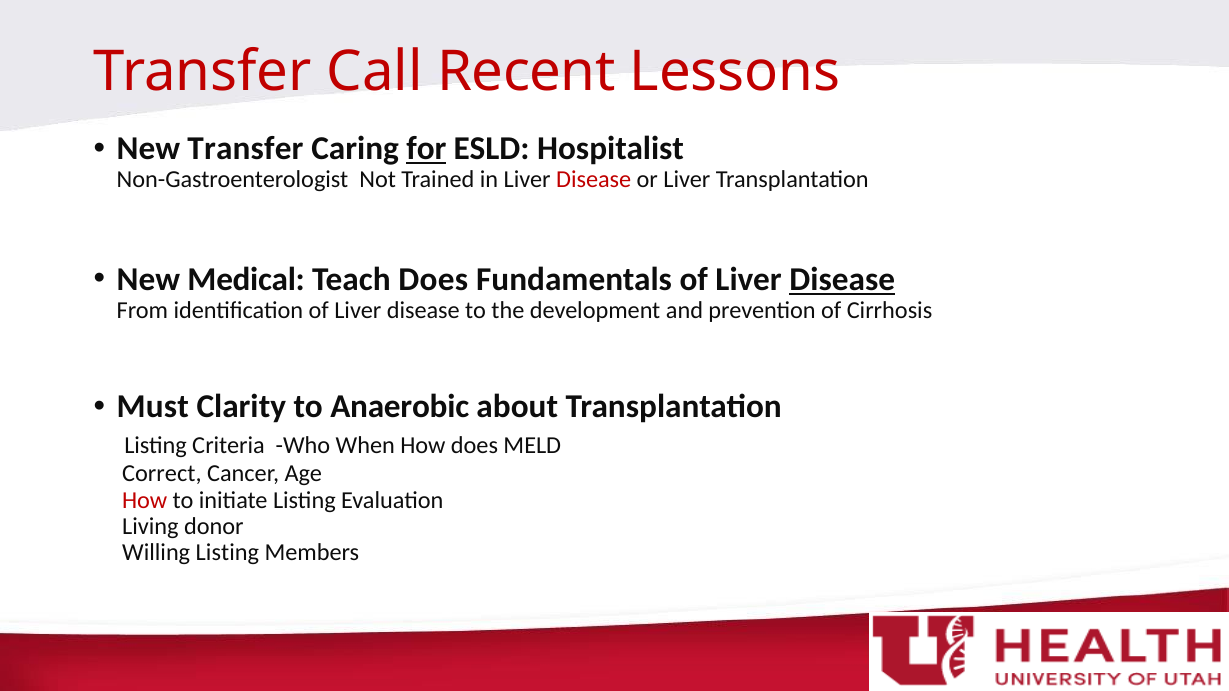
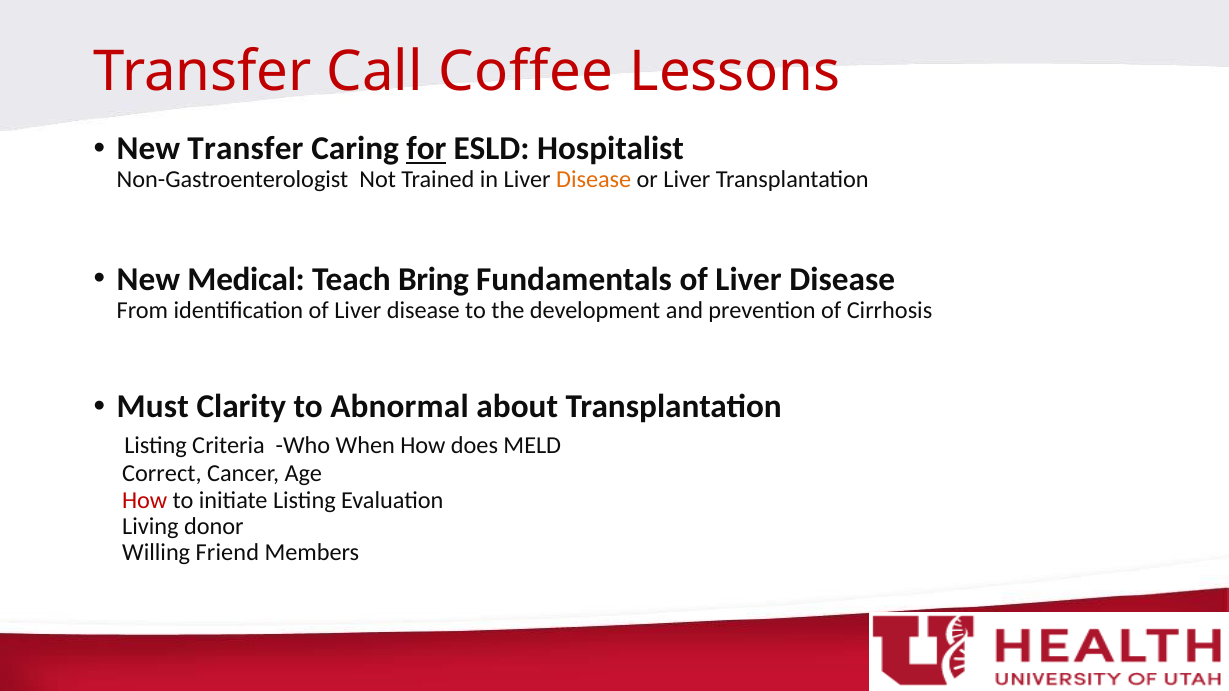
Recent: Recent -> Coffee
Disease at (594, 180) colour: red -> orange
Teach Does: Does -> Bring
Disease at (842, 279) underline: present -> none
Anaerobic: Anaerobic -> Abnormal
Willing Listing: Listing -> Friend
